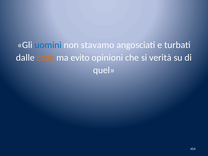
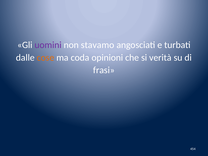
uomini colour: blue -> purple
evito: evito -> coda
quel: quel -> frasi
